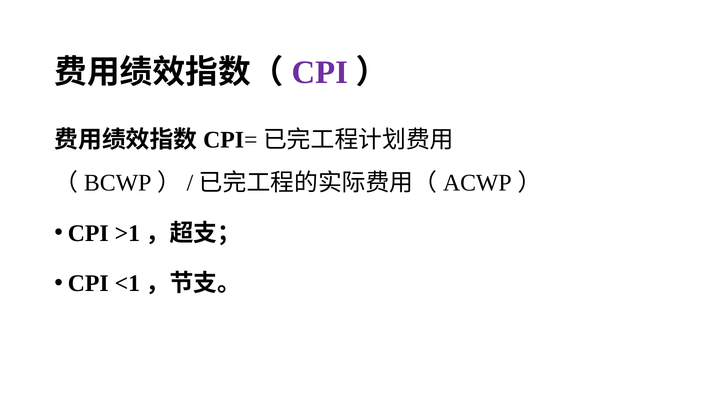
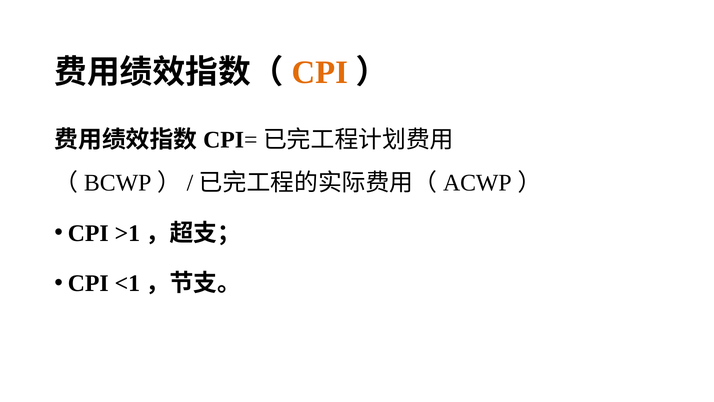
CPI at (320, 72) colour: purple -> orange
